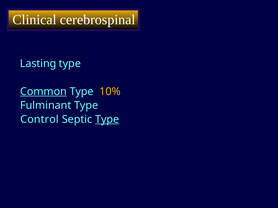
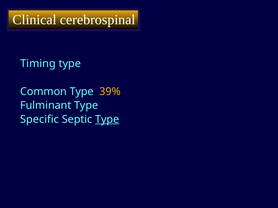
Lasting: Lasting -> Timing
Common underline: present -> none
10%: 10% -> 39%
Control: Control -> Specific
